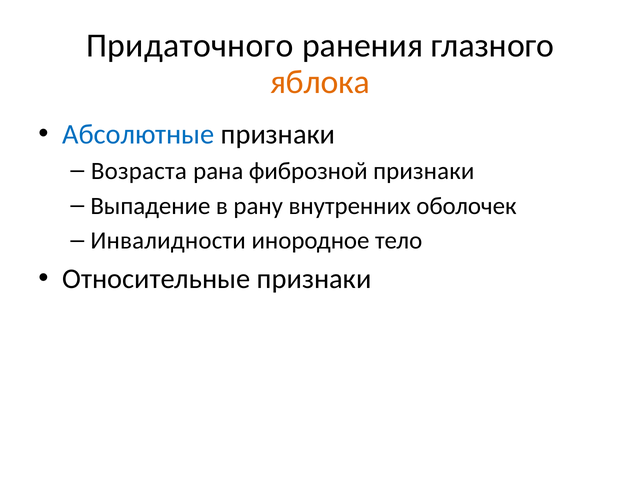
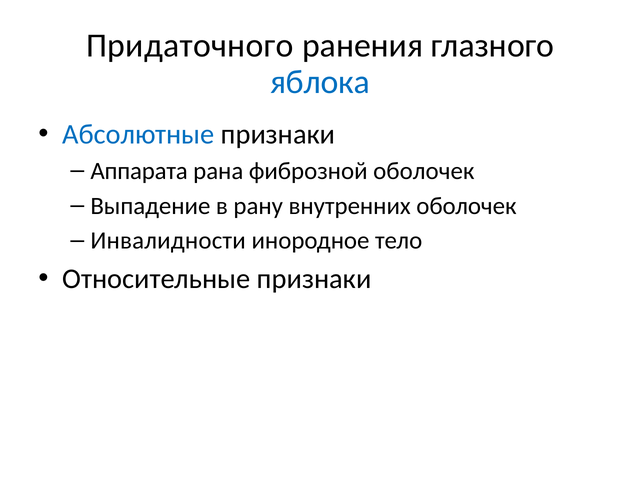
яблока colour: orange -> blue
Возраста: Возраста -> Аппарата
фиброзной признаки: признаки -> оболочек
